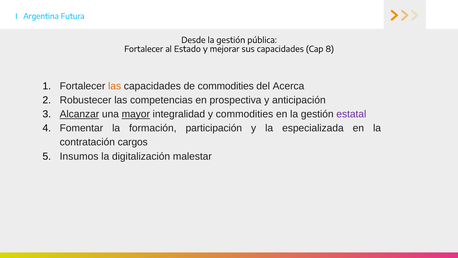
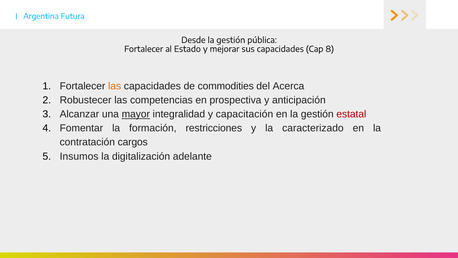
Alcanzar underline: present -> none
y commodities: commodities -> capacitación
estatal colour: purple -> red
participación: participación -> restricciones
especializada: especializada -> caracterizado
malestar: malestar -> adelante
